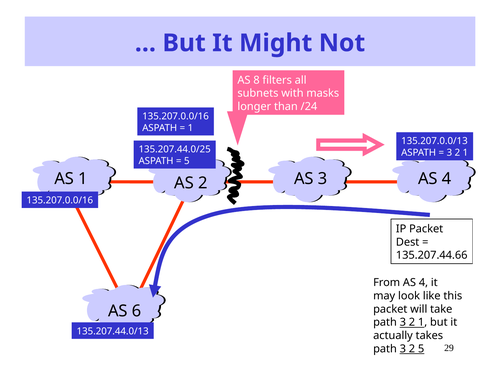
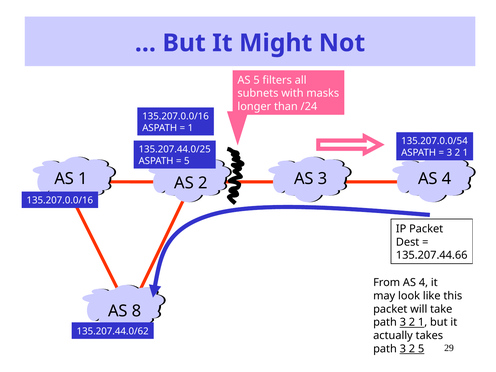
AS 8: 8 -> 5
135.207.0.0/13: 135.207.0.0/13 -> 135.207.0.0/54
6: 6 -> 8
135.207.44.0/13: 135.207.44.0/13 -> 135.207.44.0/62
